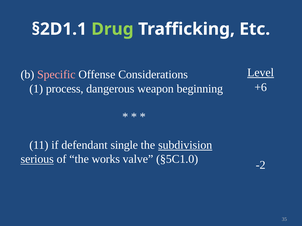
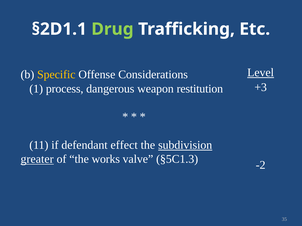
Specific colour: pink -> yellow
+6: +6 -> +3
beginning: beginning -> restitution
single: single -> effect
serious: serious -> greater
§5C1.0: §5C1.0 -> §5C1.3
